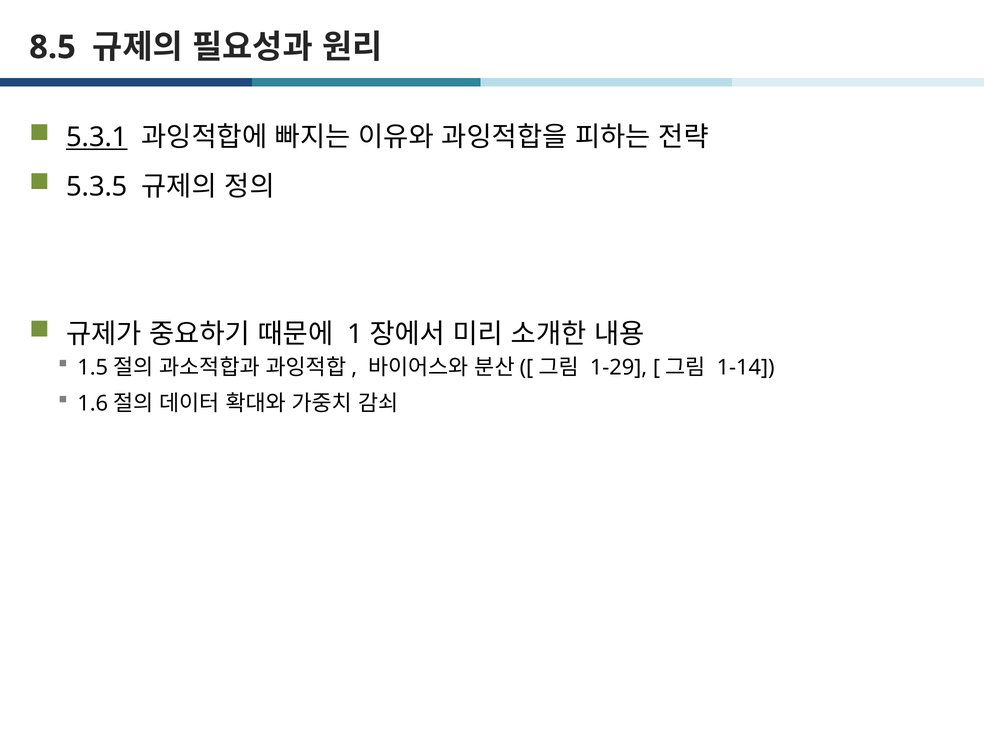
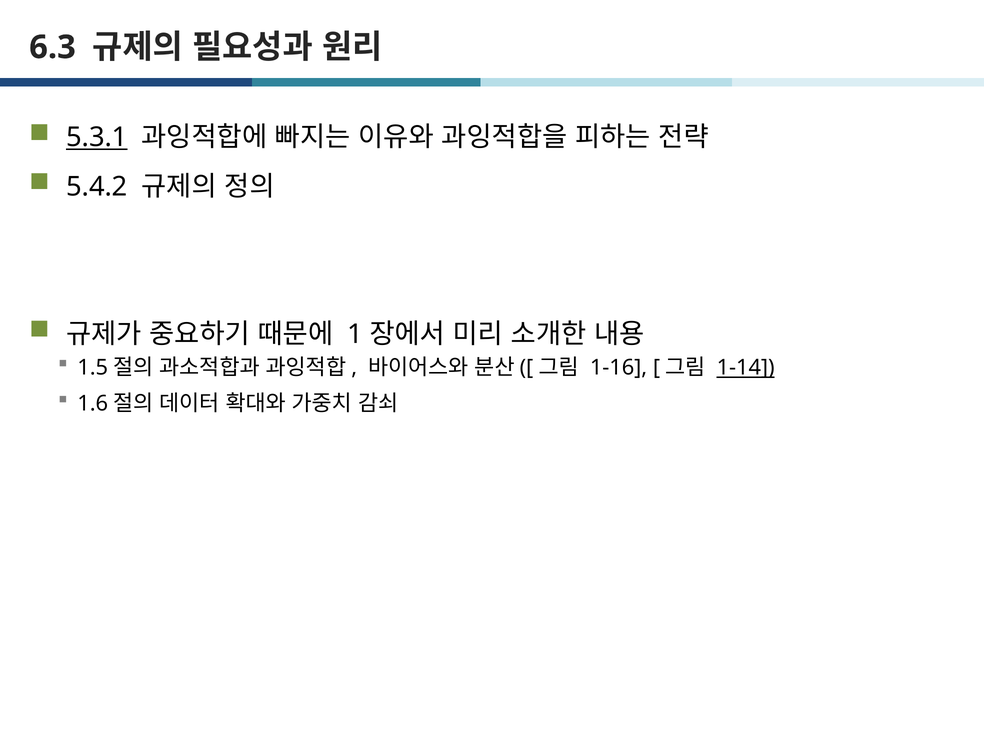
8.5: 8.5 -> 6.3
5.3.5: 5.3.5 -> 5.4.2
1-29: 1-29 -> 1-16
1-14 underline: none -> present
